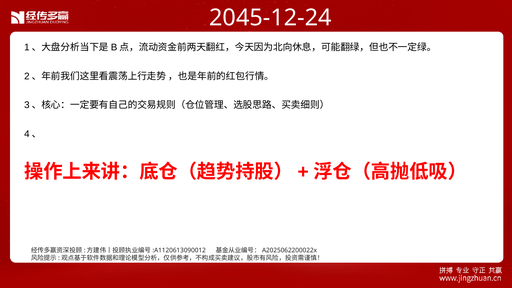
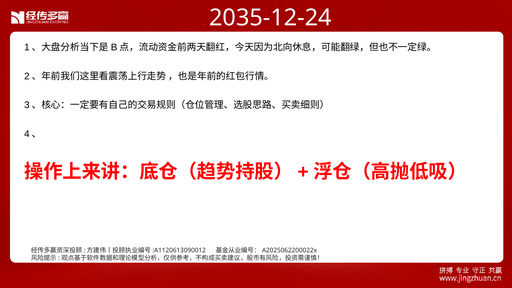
2045-12-24: 2045-12-24 -> 2035-12-24
